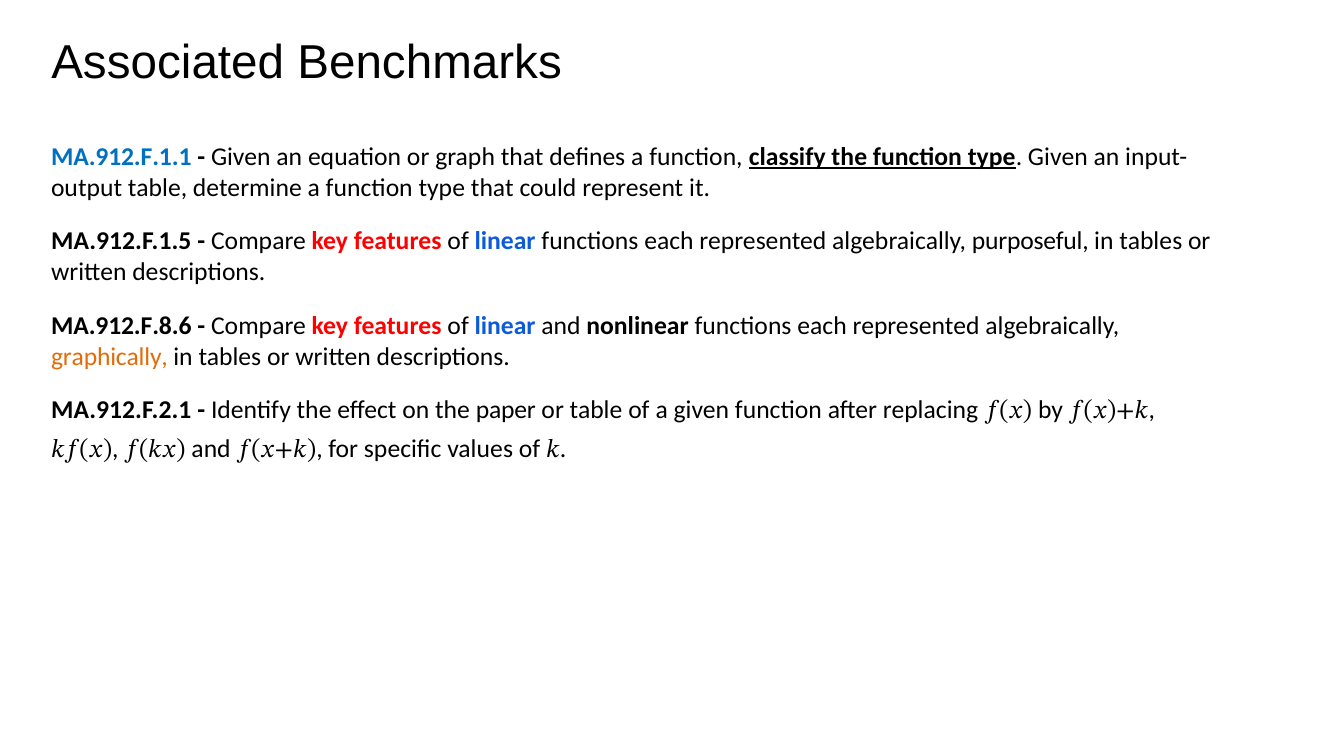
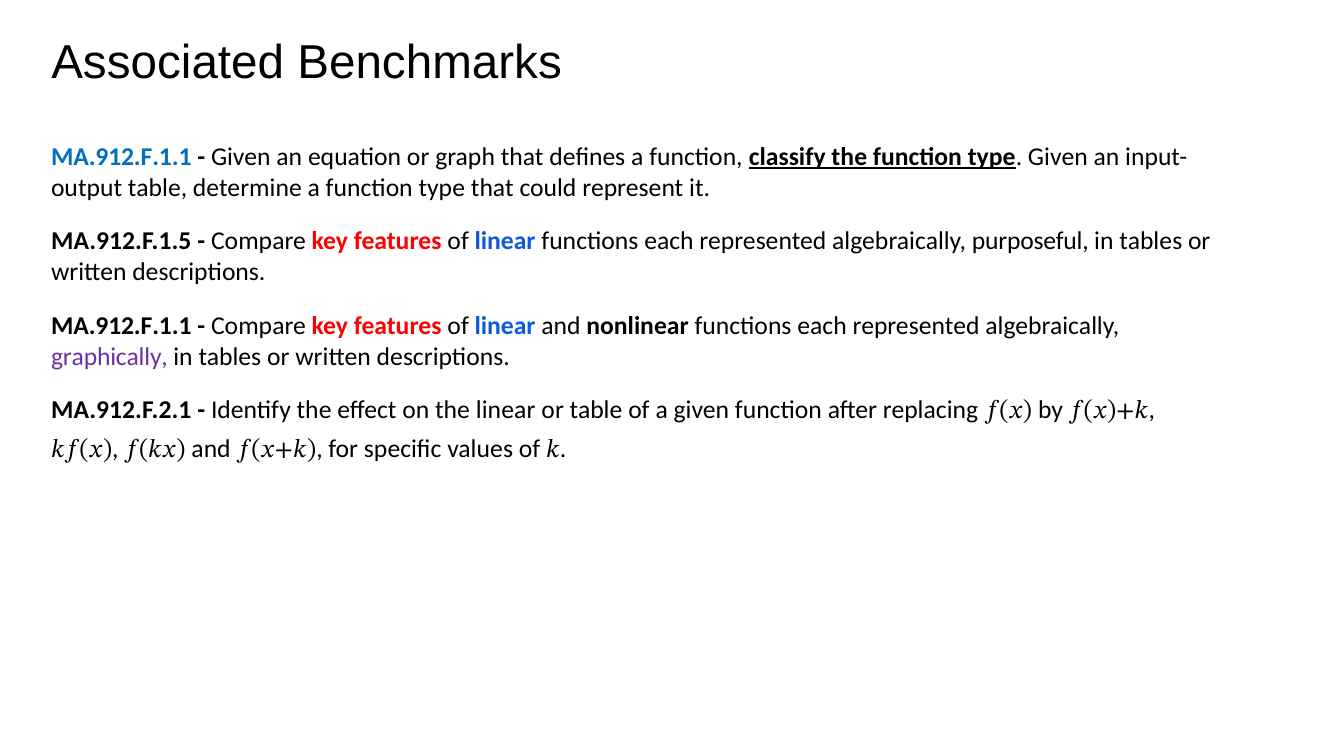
MA.912.F.8.6 at (121, 326): MA.912.F.8.6 -> MA.912.F.1.1
graphically colour: orange -> purple
the paper: paper -> linear
